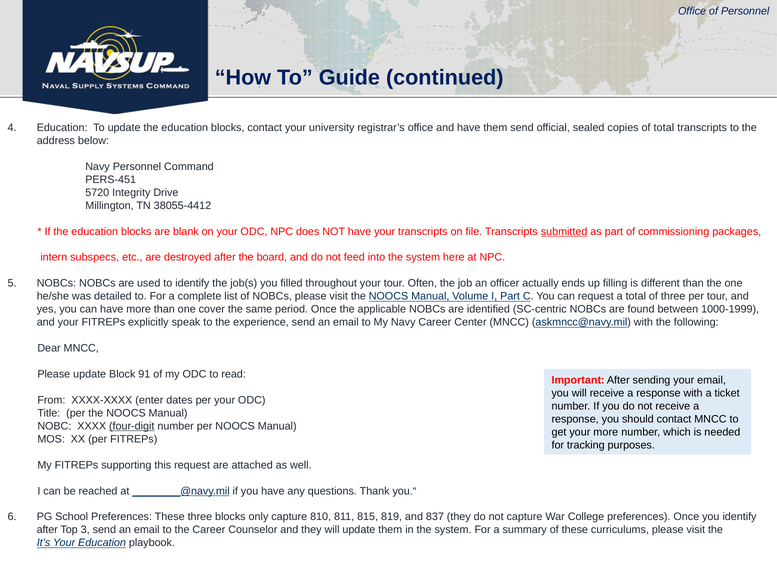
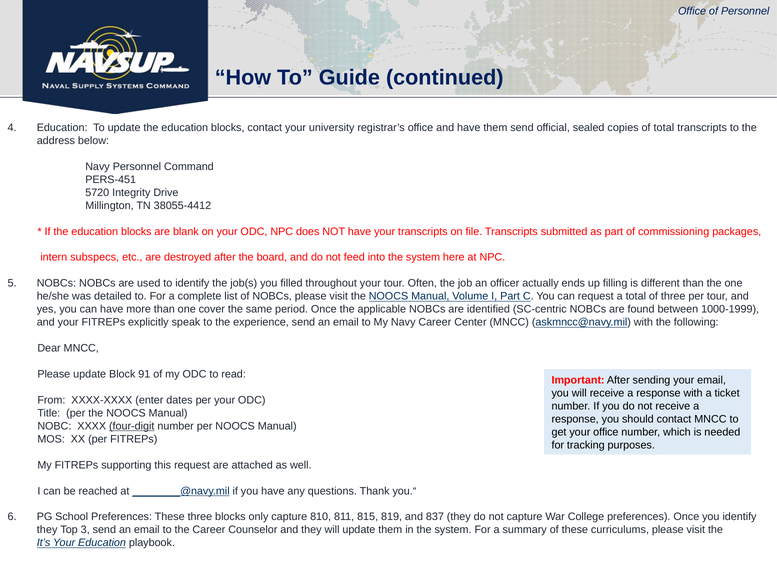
submitted underline: present -> none
your more: more -> office
after at (47, 530): after -> they
